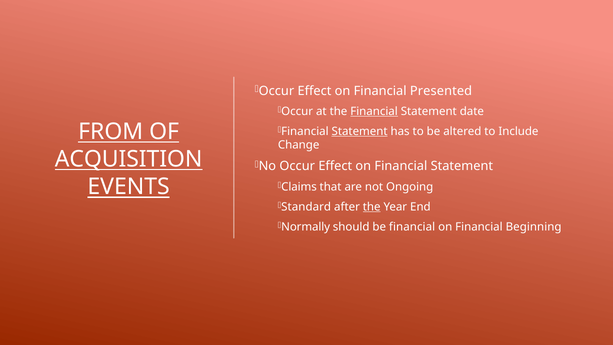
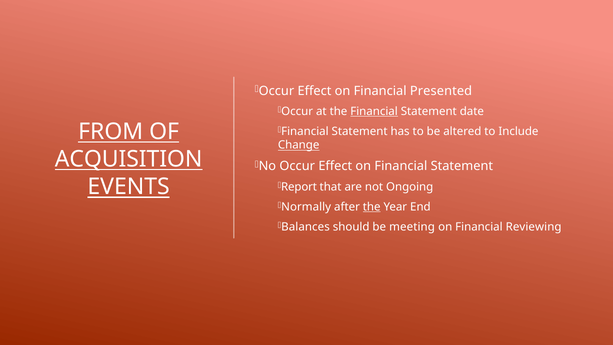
Statement at (360, 131) underline: present -> none
Change underline: none -> present
Claims: Claims -> Report
Standard: Standard -> Normally
Normally: Normally -> Balances
be financial: financial -> meeting
Beginning: Beginning -> Reviewing
